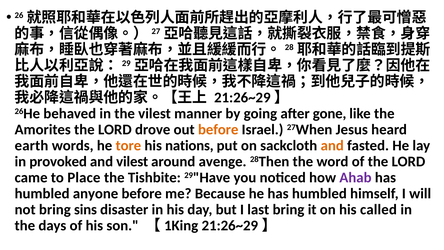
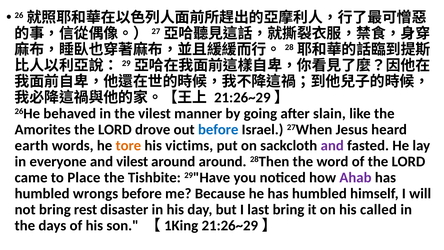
gone: gone -> slain
before at (218, 129) colour: orange -> blue
nations: nations -> victims
and at (332, 145) colour: orange -> purple
provoked: provoked -> everyone
around avenge: avenge -> around
anyone: anyone -> wrongs
sins: sins -> rest
